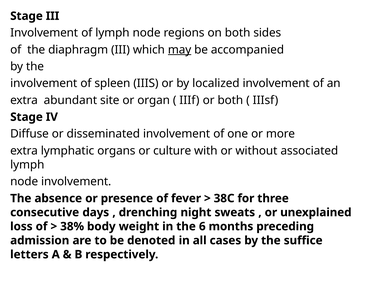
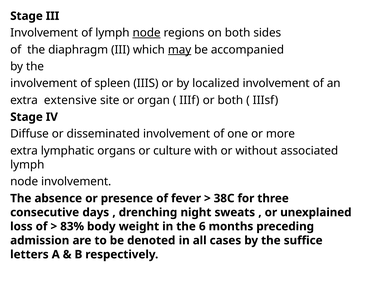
node at (147, 33) underline: none -> present
abundant: abundant -> extensive
38%: 38% -> 83%
